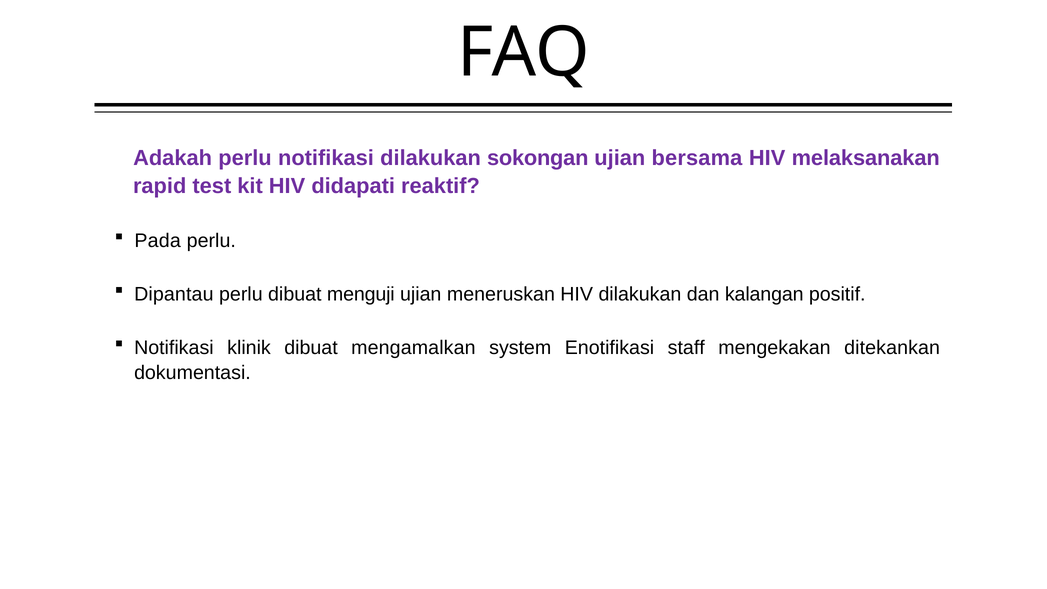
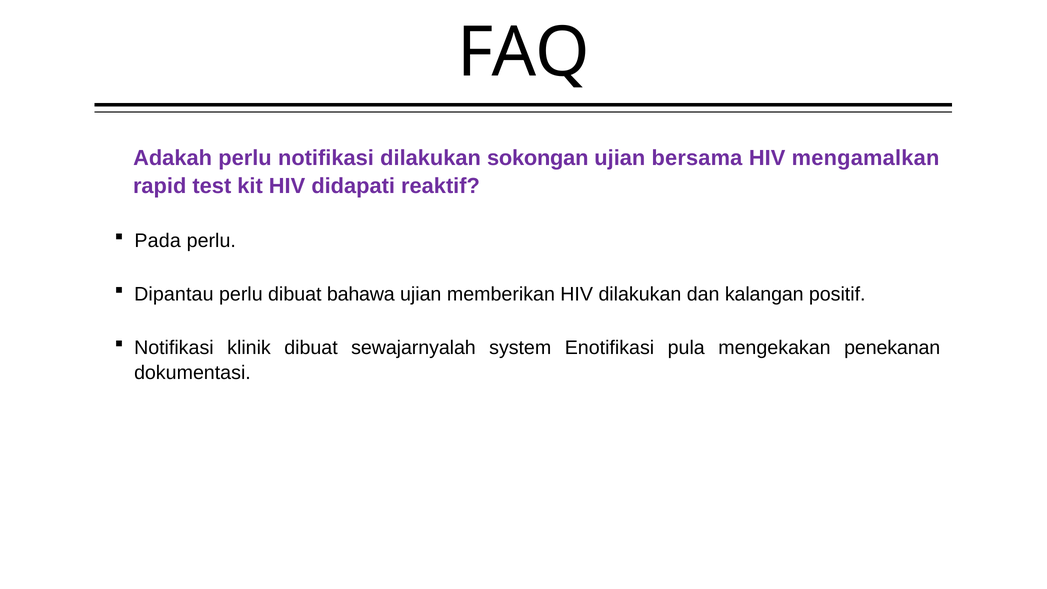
melaksanakan: melaksanakan -> mengamalkan
menguji: menguji -> bahawa
meneruskan: meneruskan -> memberikan
mengamalkan: mengamalkan -> sewajarnyalah
staff: staff -> pula
ditekankan: ditekankan -> penekanan
